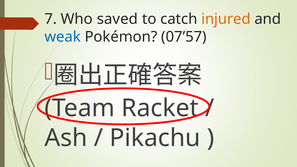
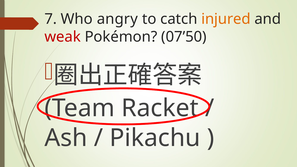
saved: saved -> angry
weak colour: blue -> red
07’57: 07’57 -> 07’50
